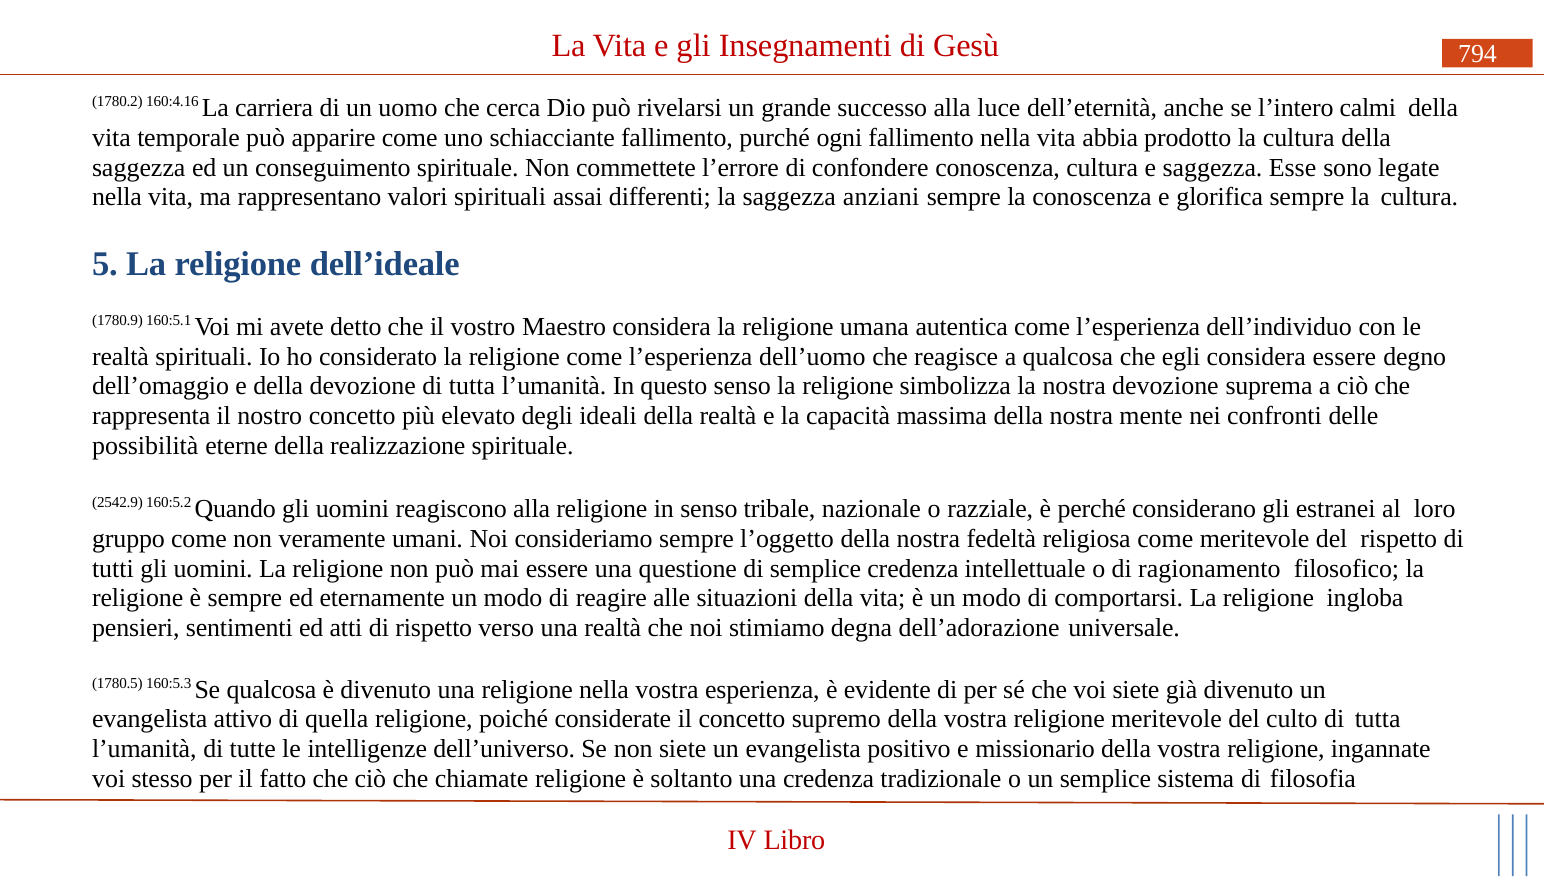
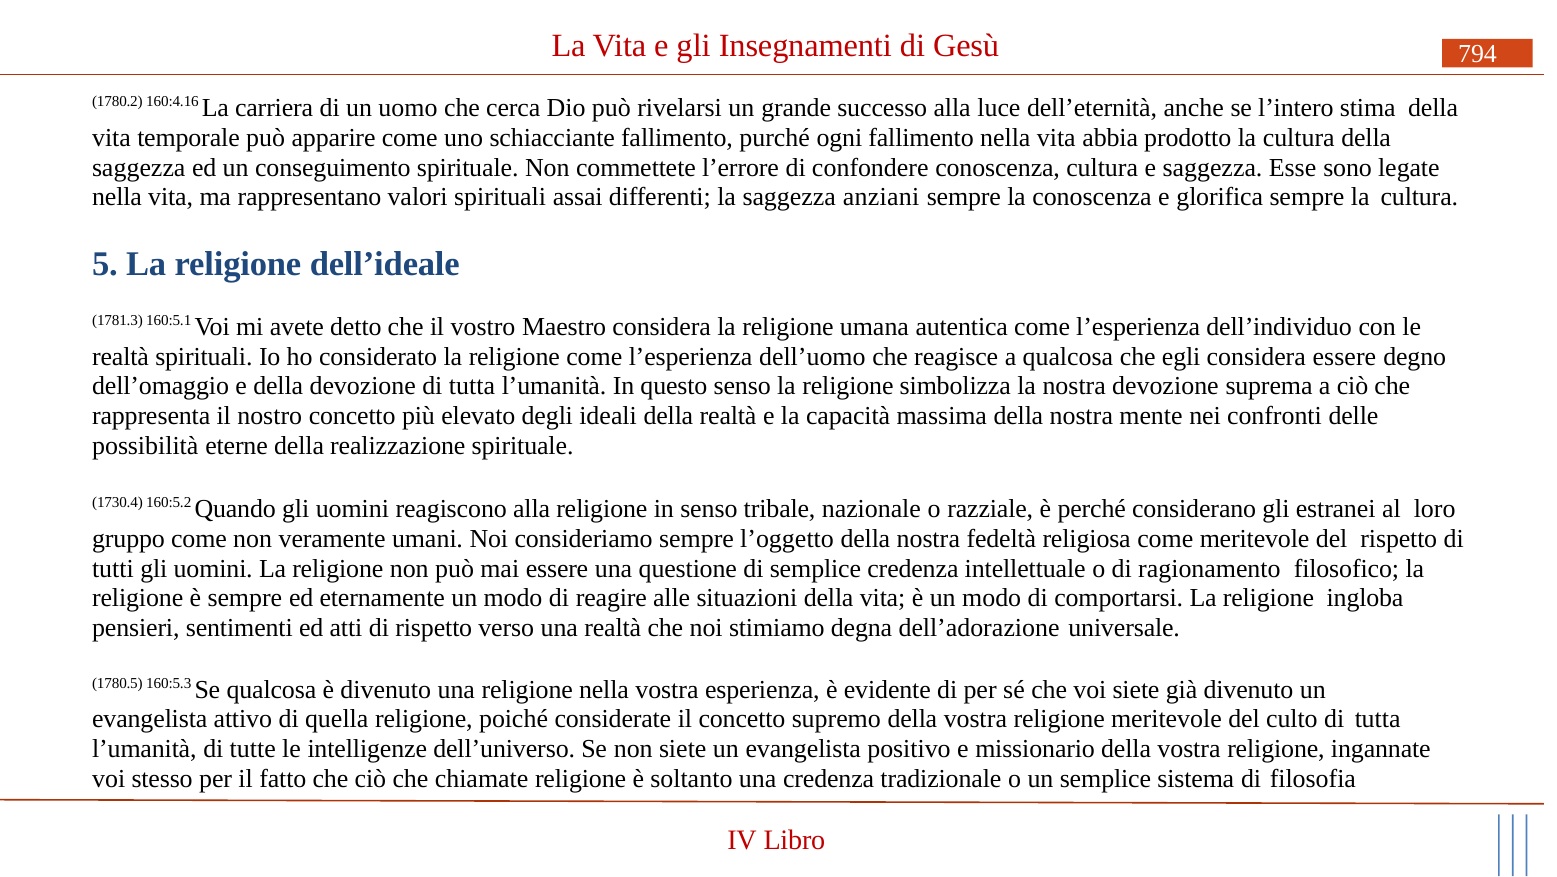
calmi: calmi -> stima
1780.9: 1780.9 -> 1781.3
2542.9: 2542.9 -> 1730.4
